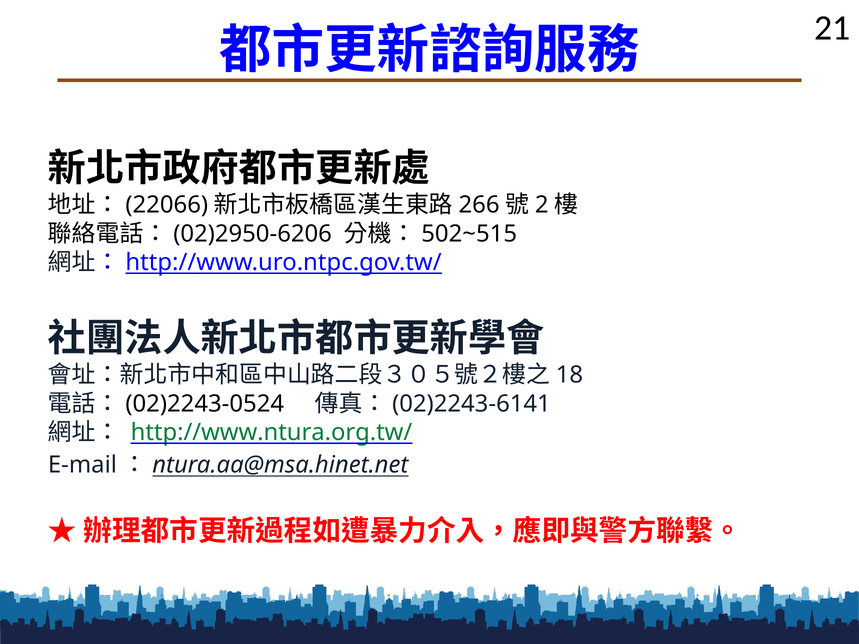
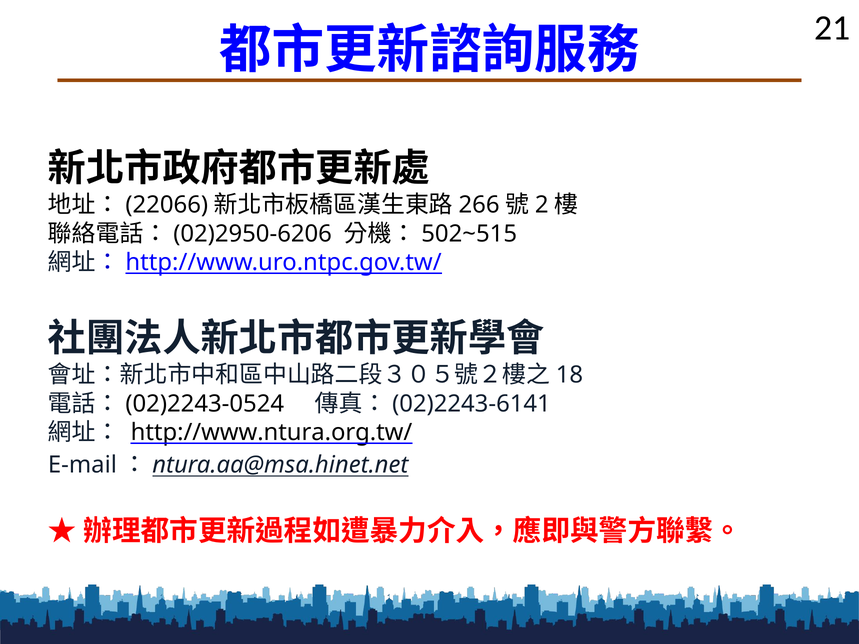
http://www.ntura.org.tw/ colour: green -> black
